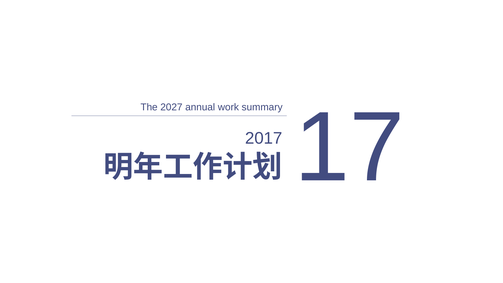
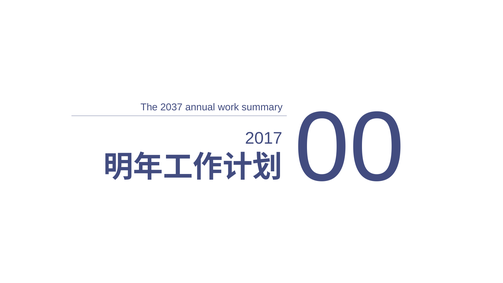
2027: 2027 -> 2037
17: 17 -> 00
